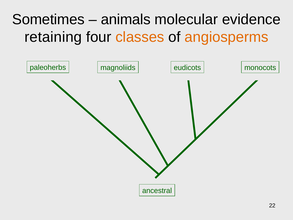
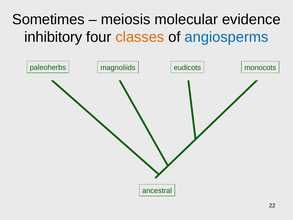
animals: animals -> meiosis
retaining: retaining -> inhibitory
angiosperms colour: orange -> blue
